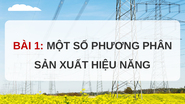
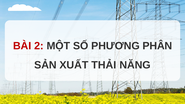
1: 1 -> 2
HIỆU: HIỆU -> THẢI
